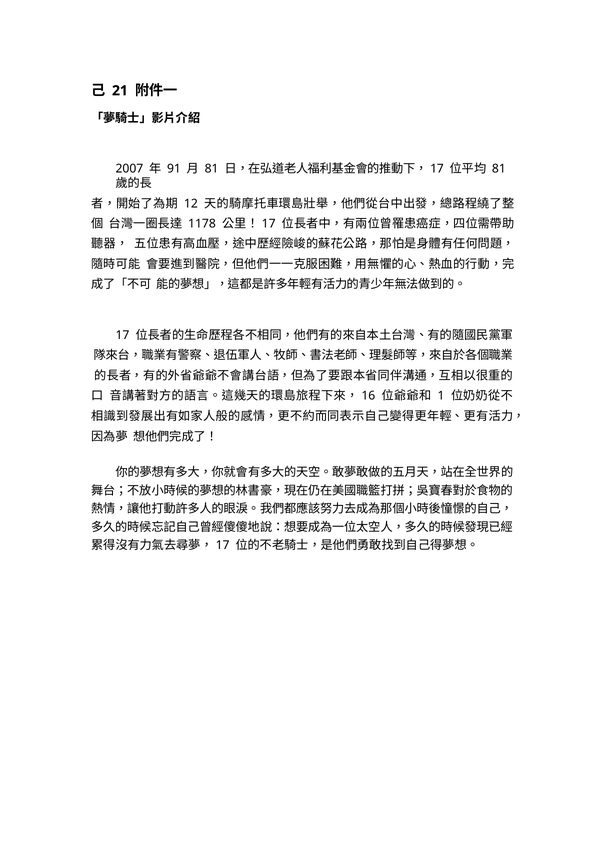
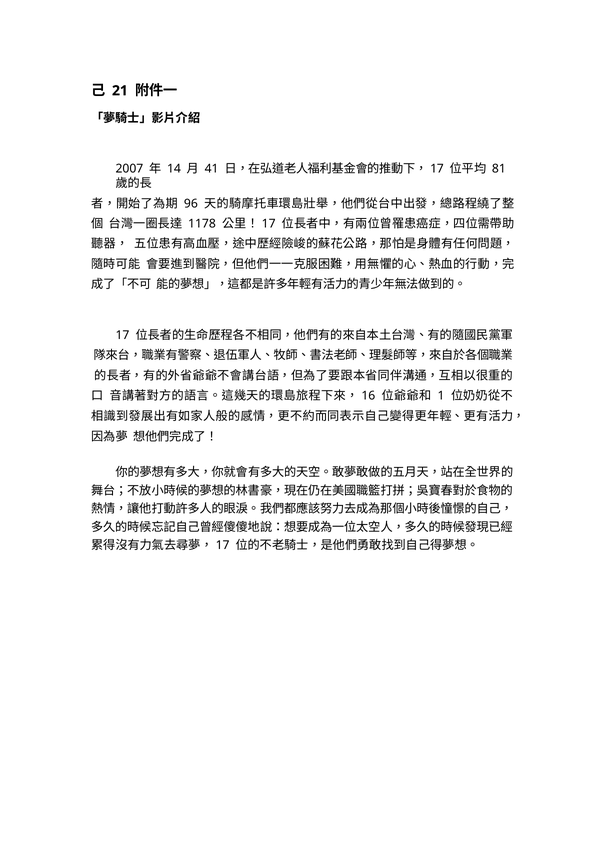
91: 91 -> 14
81 at (212, 169): 81 -> 41
12: 12 -> 96
